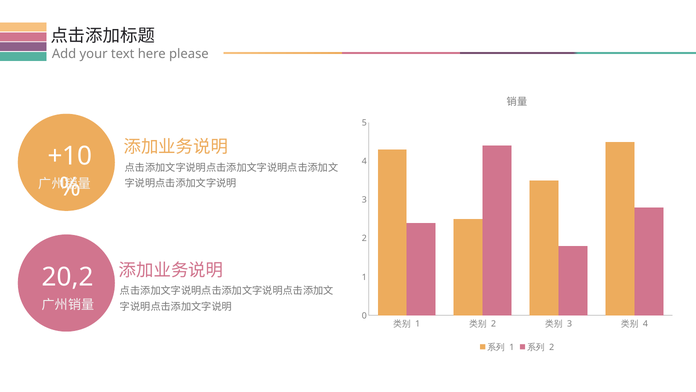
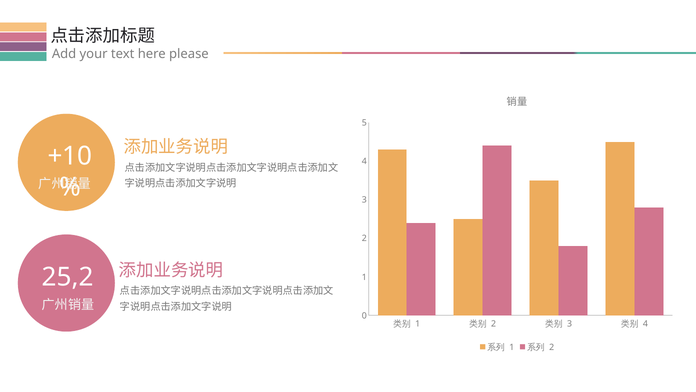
20,2: 20,2 -> 25,2
